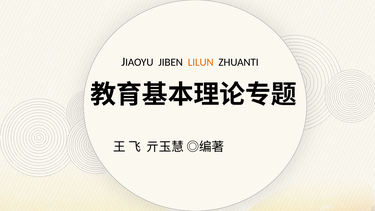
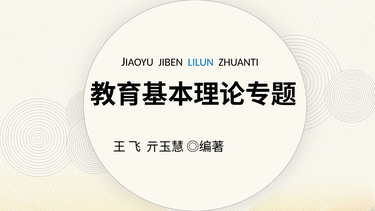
LILUN colour: orange -> blue
